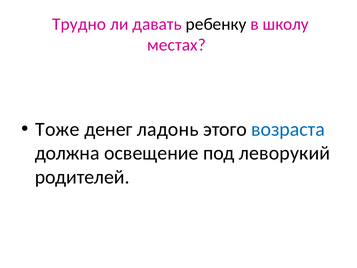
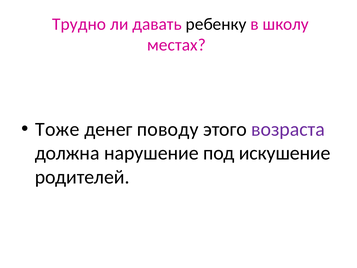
ладонь: ладонь -> поводу
возраста colour: blue -> purple
освещение: освещение -> нарушение
леворукий: леворукий -> искушение
